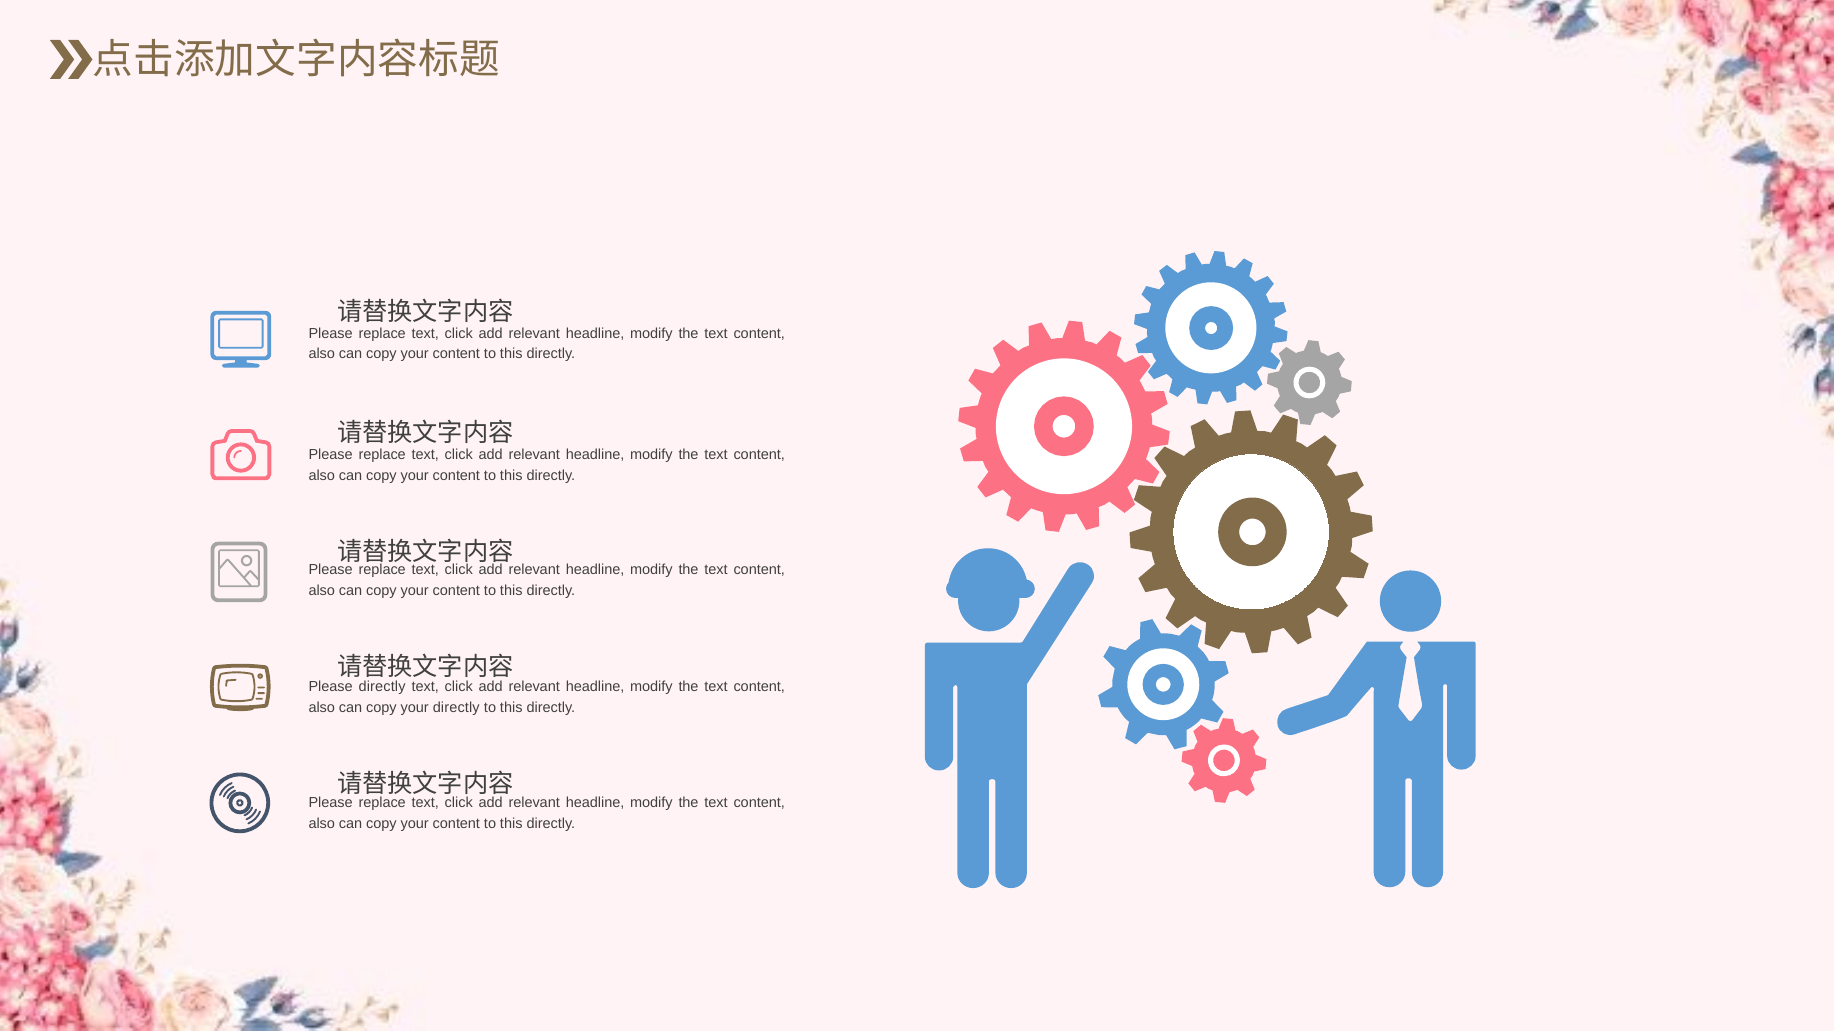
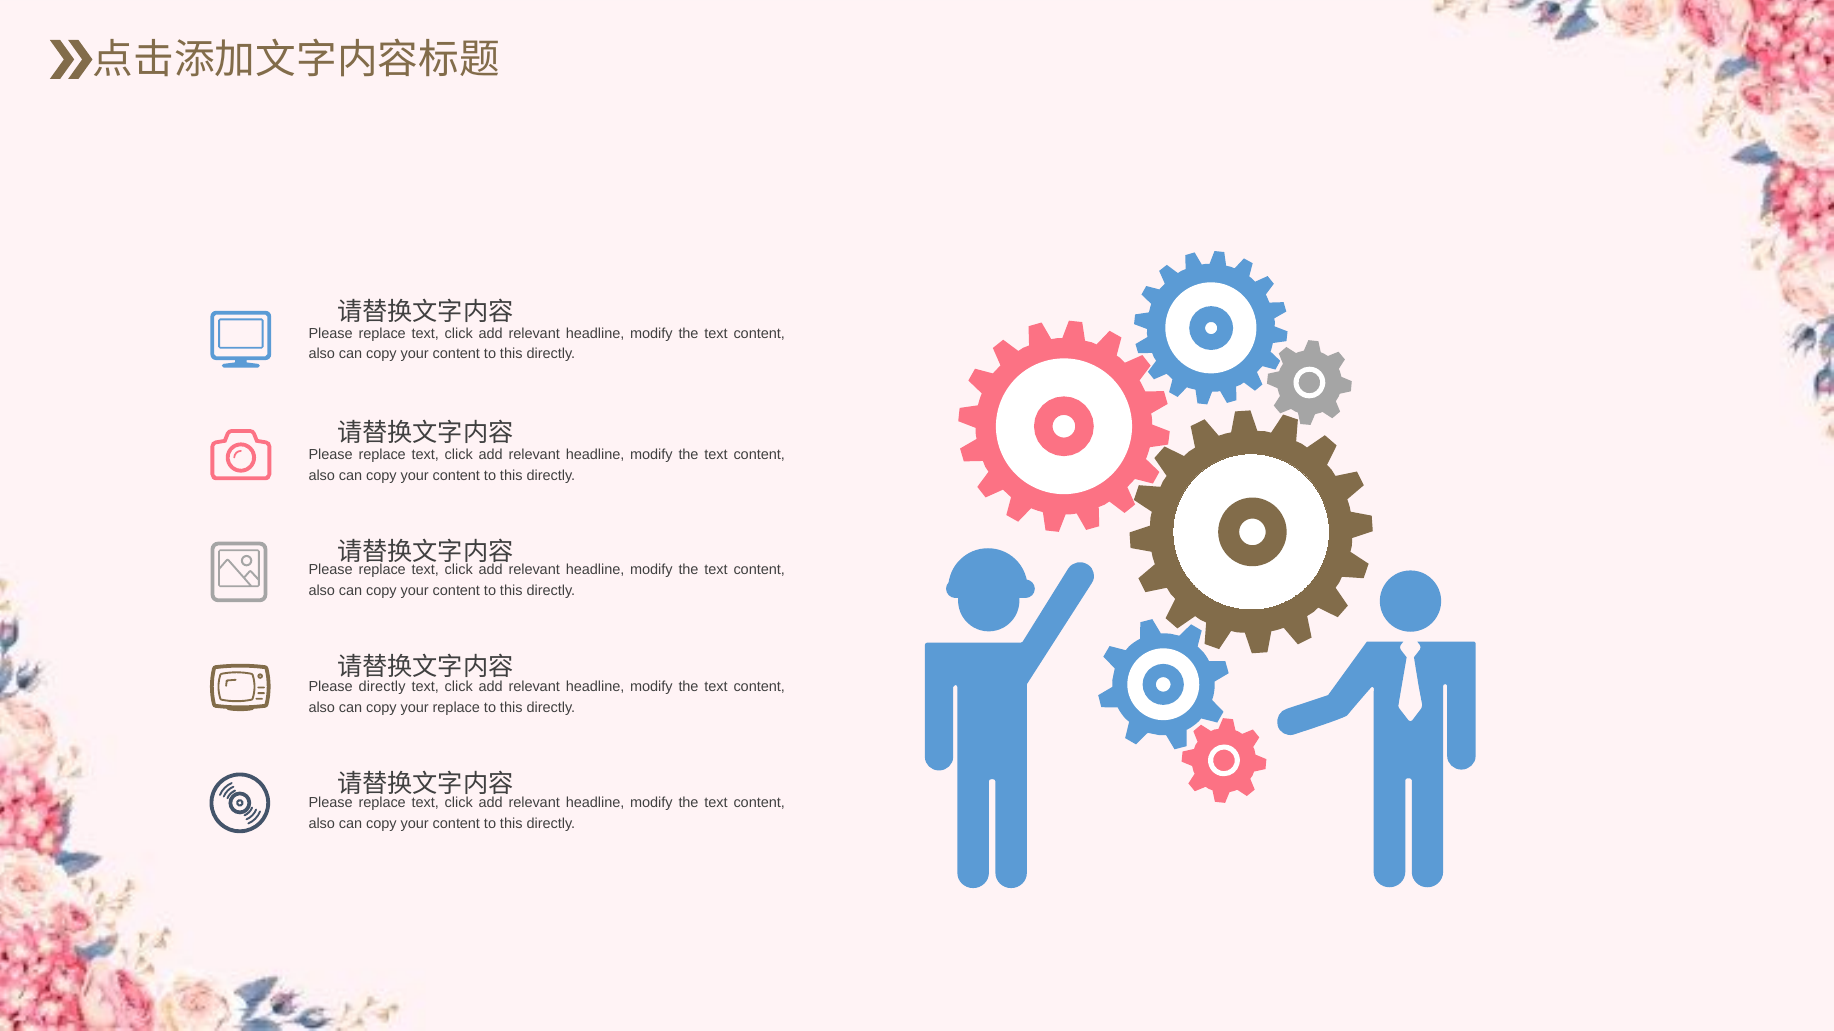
your directly: directly -> replace
